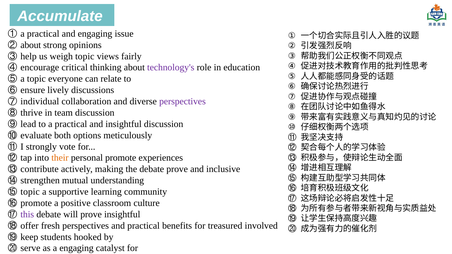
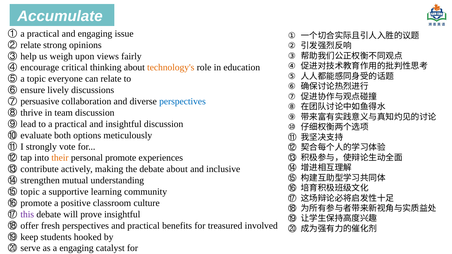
about at (31, 45): about -> relate
weigh topic: topic -> upon
technology's colour: purple -> orange
individual: individual -> persuasive
perspectives at (182, 101) colour: purple -> blue
debate prove: prove -> about
